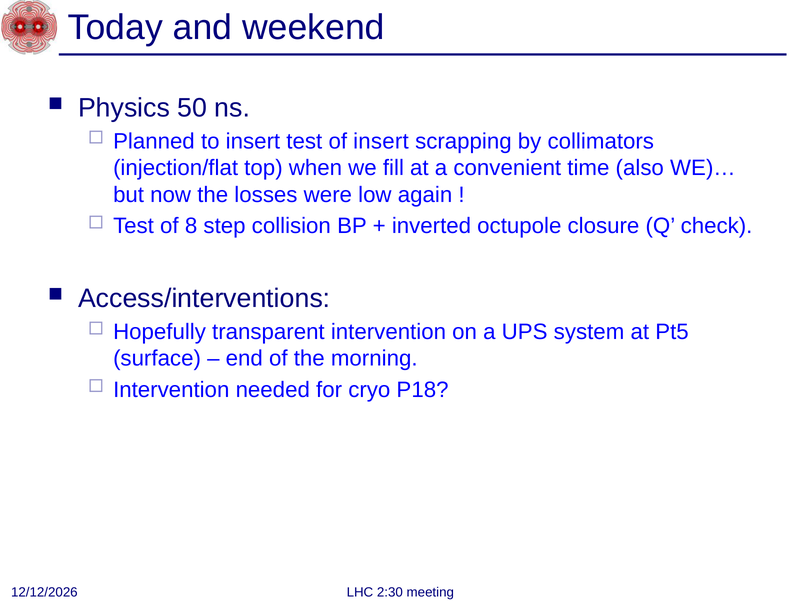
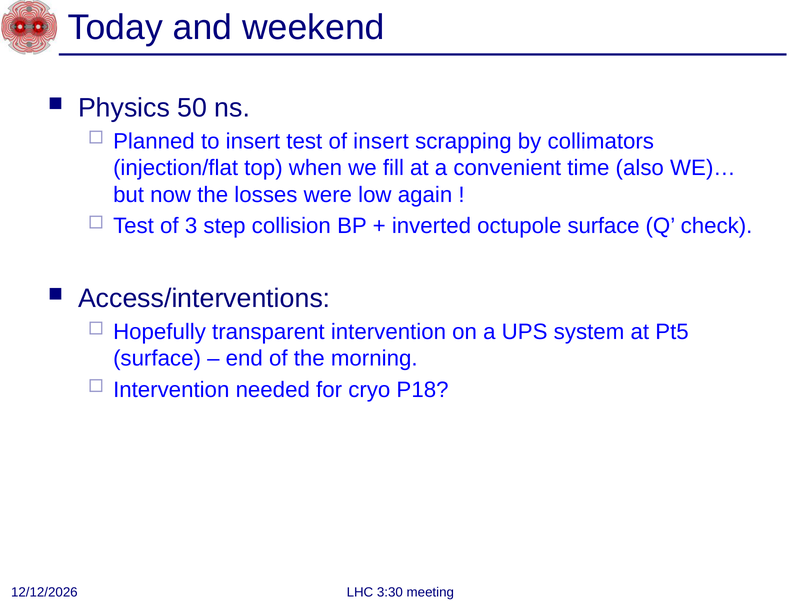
8: 8 -> 3
octupole closure: closure -> surface
2:30: 2:30 -> 3:30
